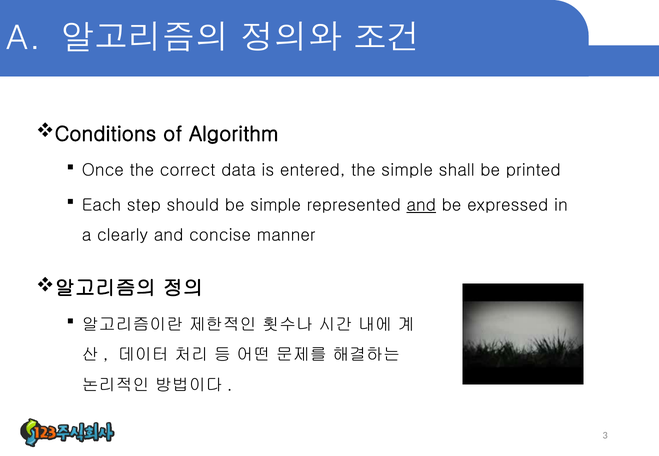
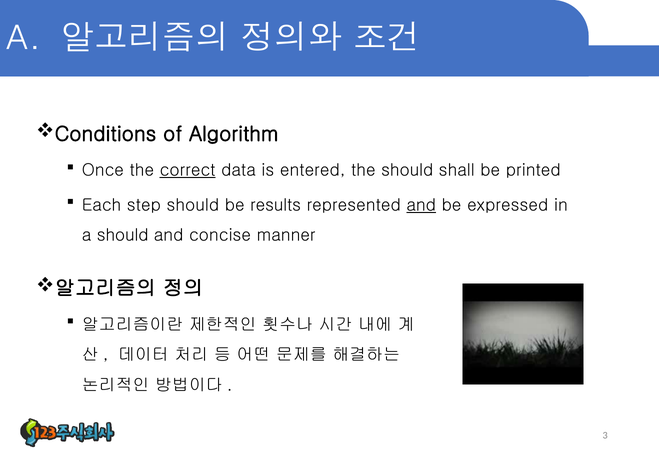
correct underline: none -> present
the simple: simple -> should
be simple: simple -> results
a clearly: clearly -> should
